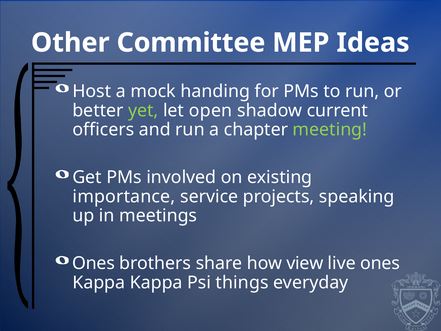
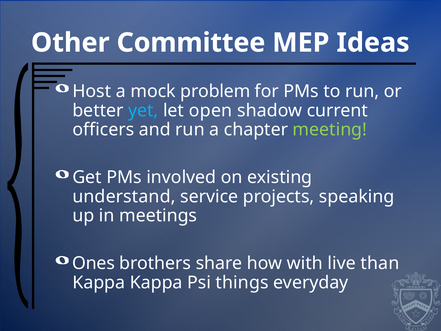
handing: handing -> problem
yet colour: light green -> light blue
importance: importance -> understand
view: view -> with
live ones: ones -> than
